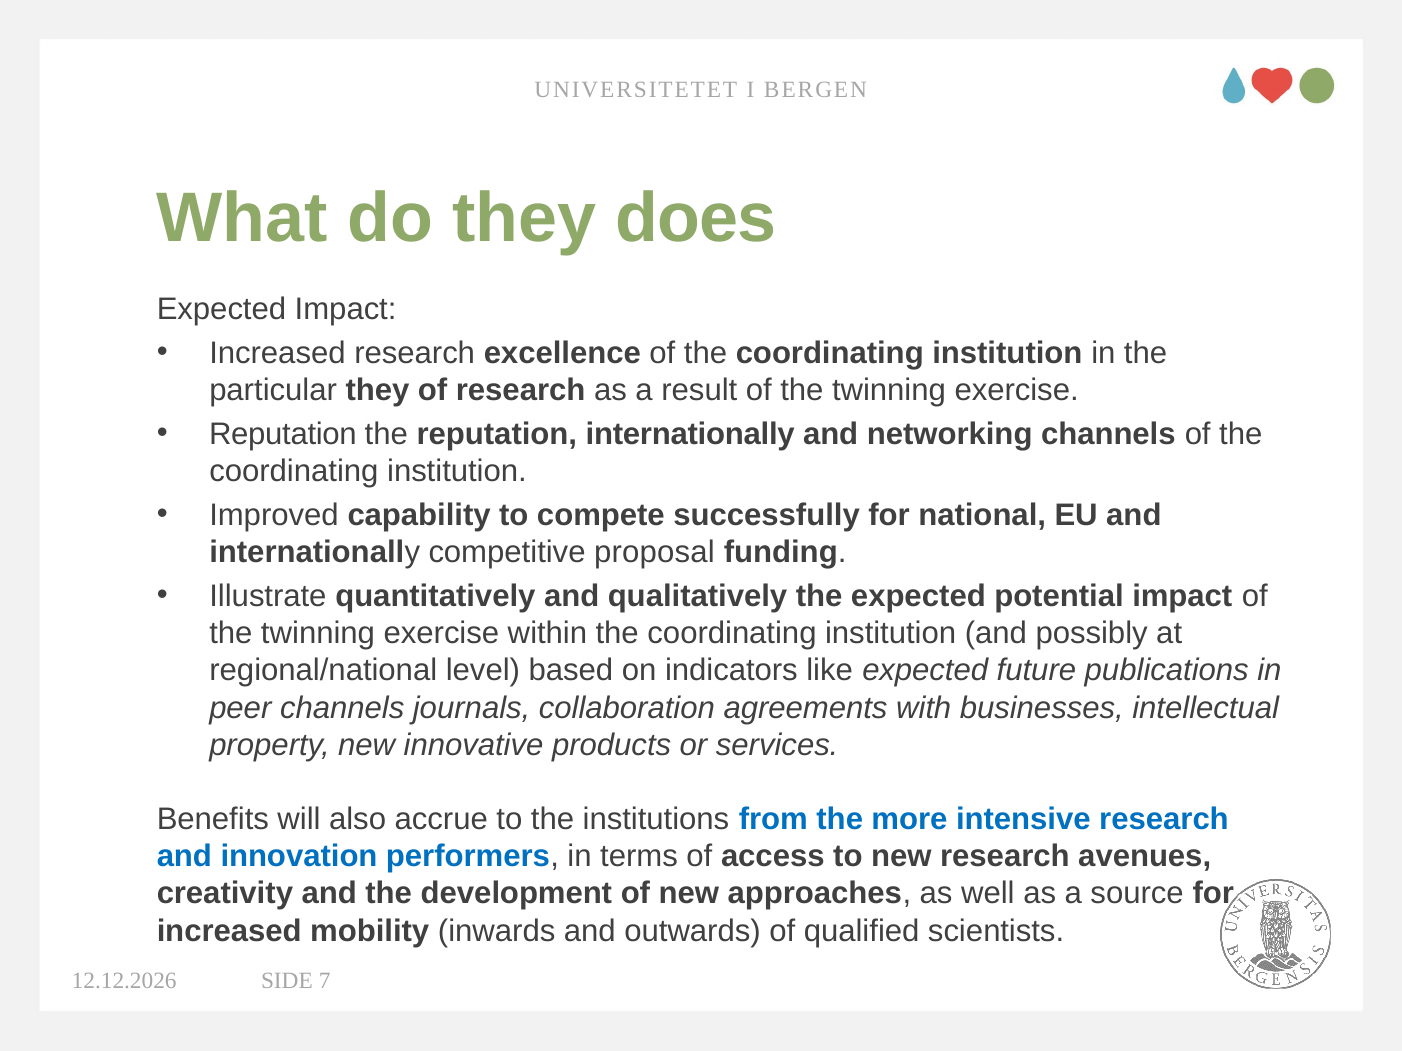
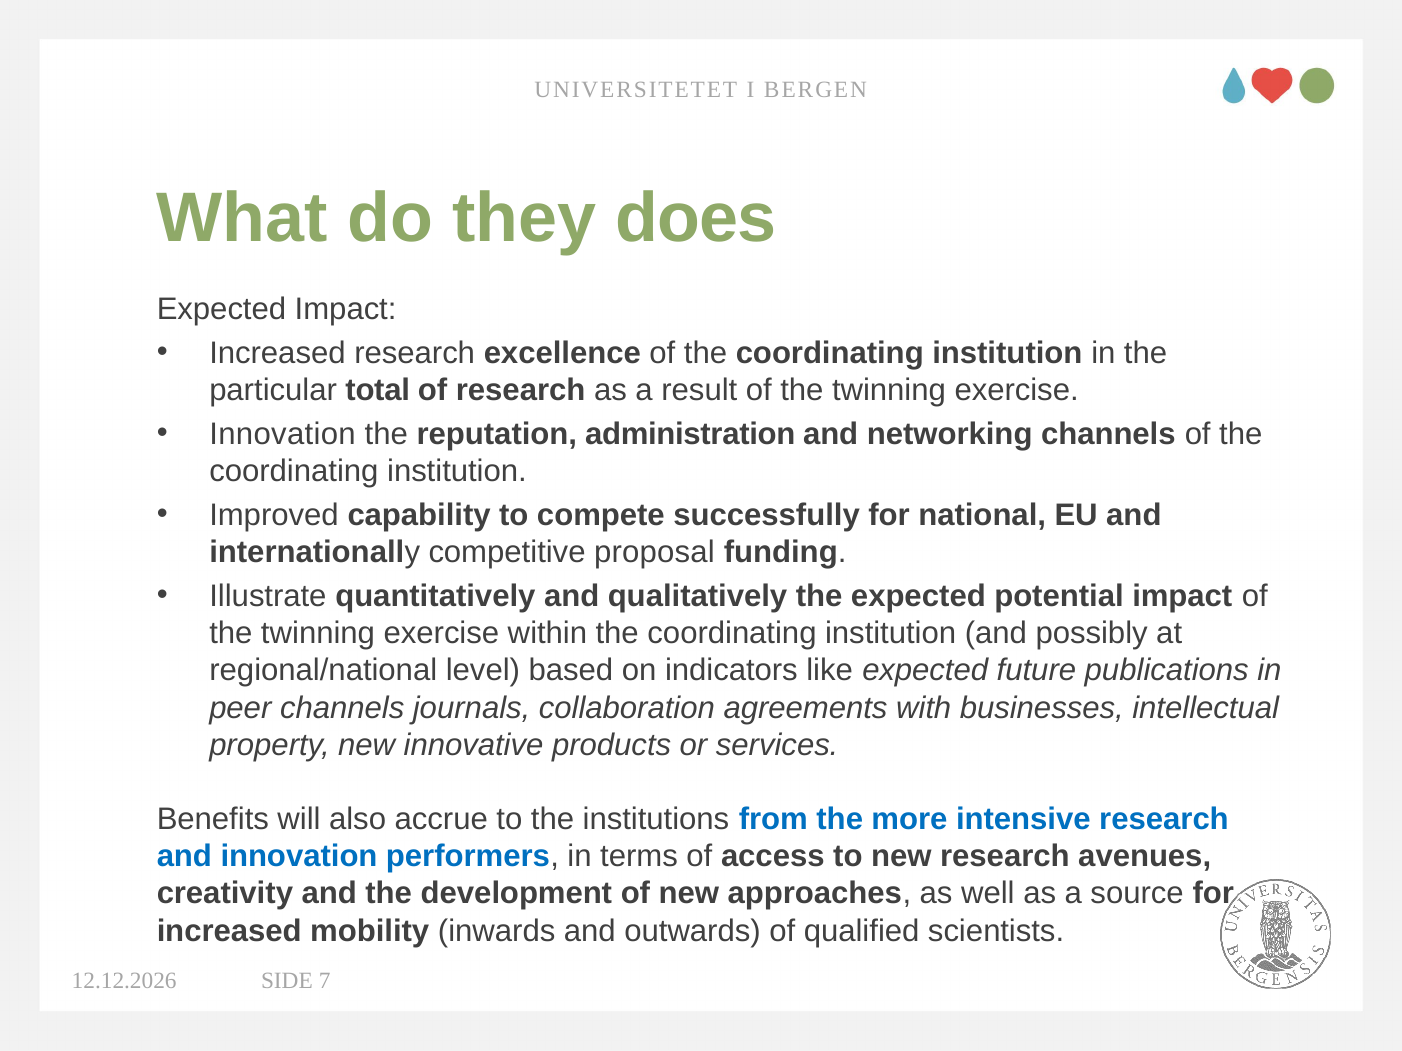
particular they: they -> total
Reputation at (283, 434): Reputation -> Innovation
reputation internationally: internationally -> administration
